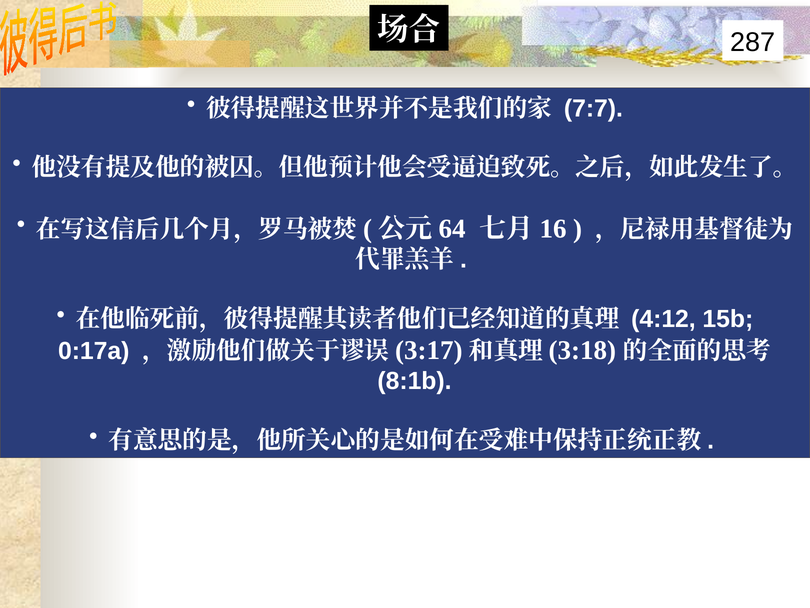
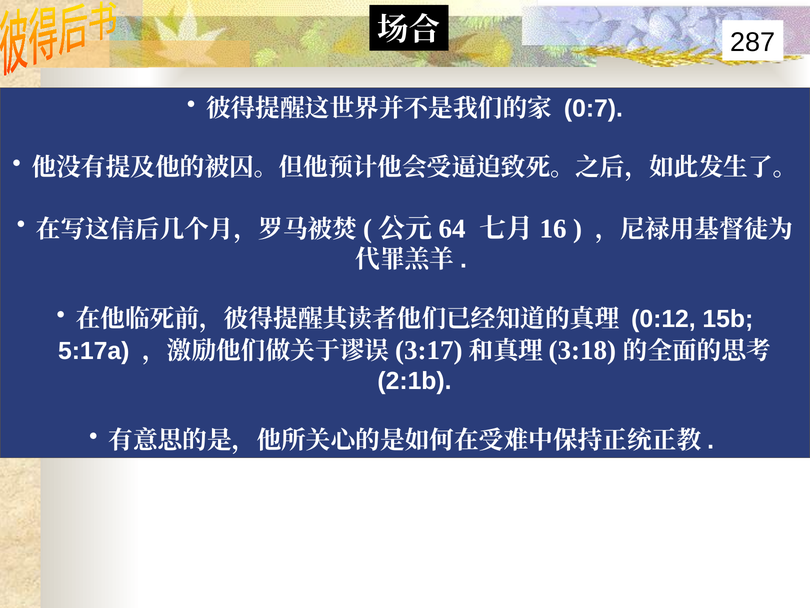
7:7: 7:7 -> 0:7
4:12: 4:12 -> 0:12
0:17a: 0:17a -> 5:17a
8:1b: 8:1b -> 2:1b
